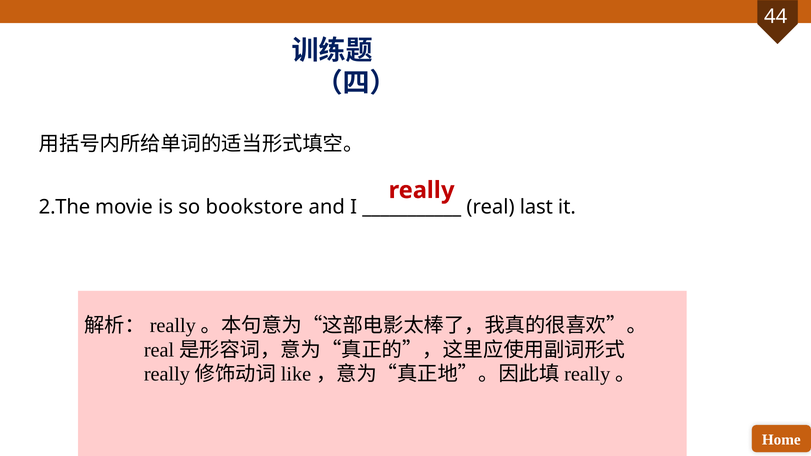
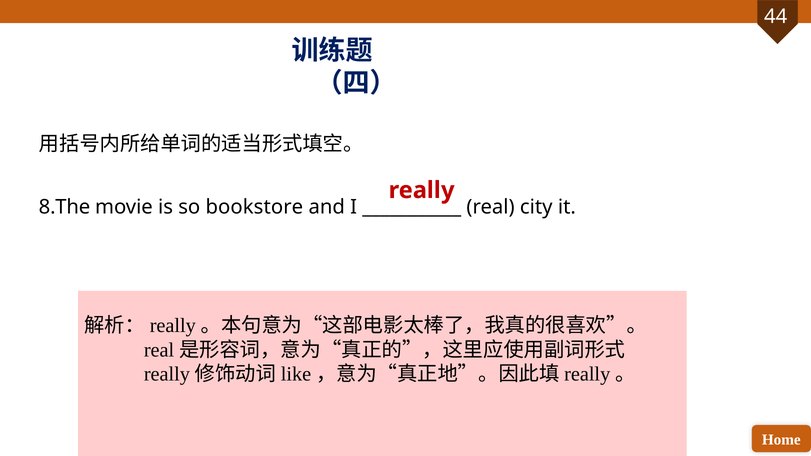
2.The: 2.The -> 8.The
last: last -> city
